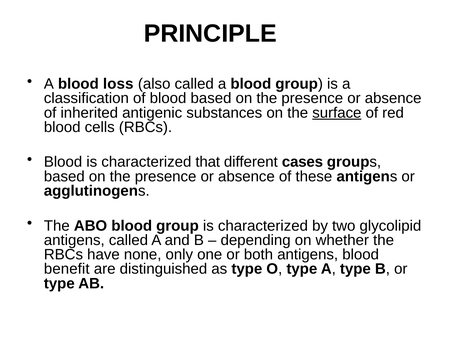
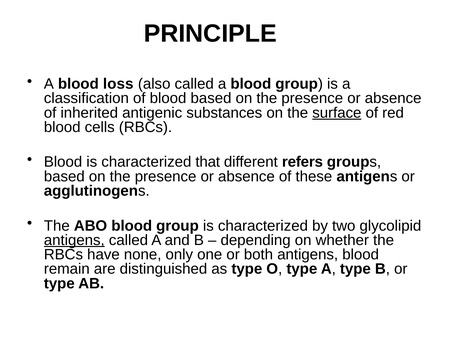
cases: cases -> refers
antigens at (74, 240) underline: none -> present
benefit: benefit -> remain
